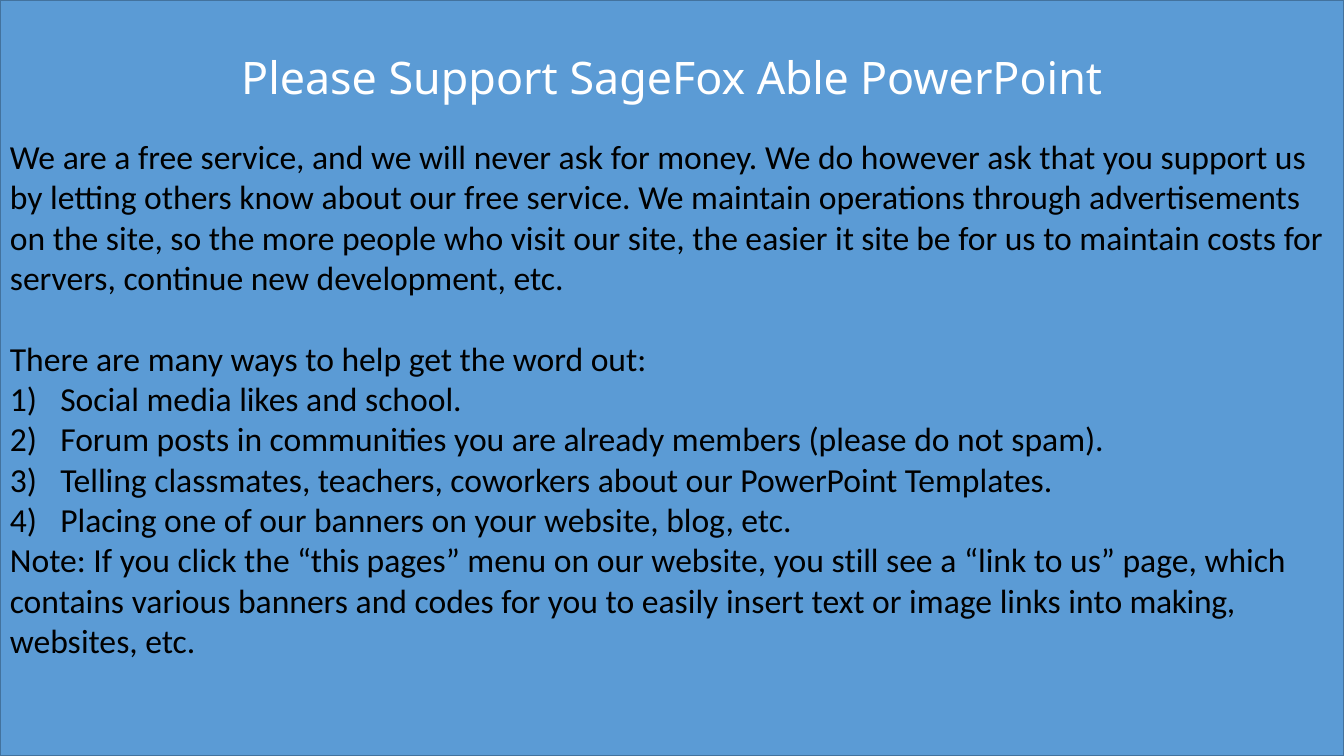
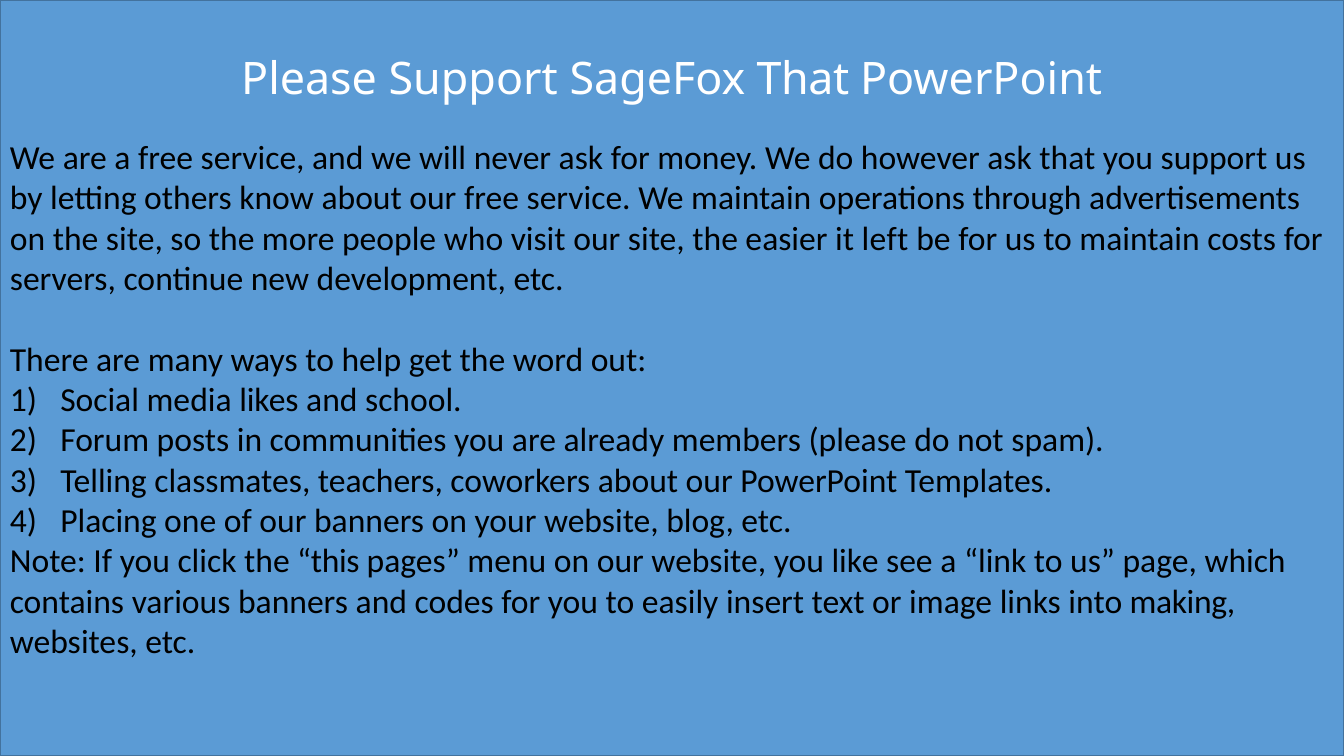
SageFox Able: Able -> That
it site: site -> left
still: still -> like
